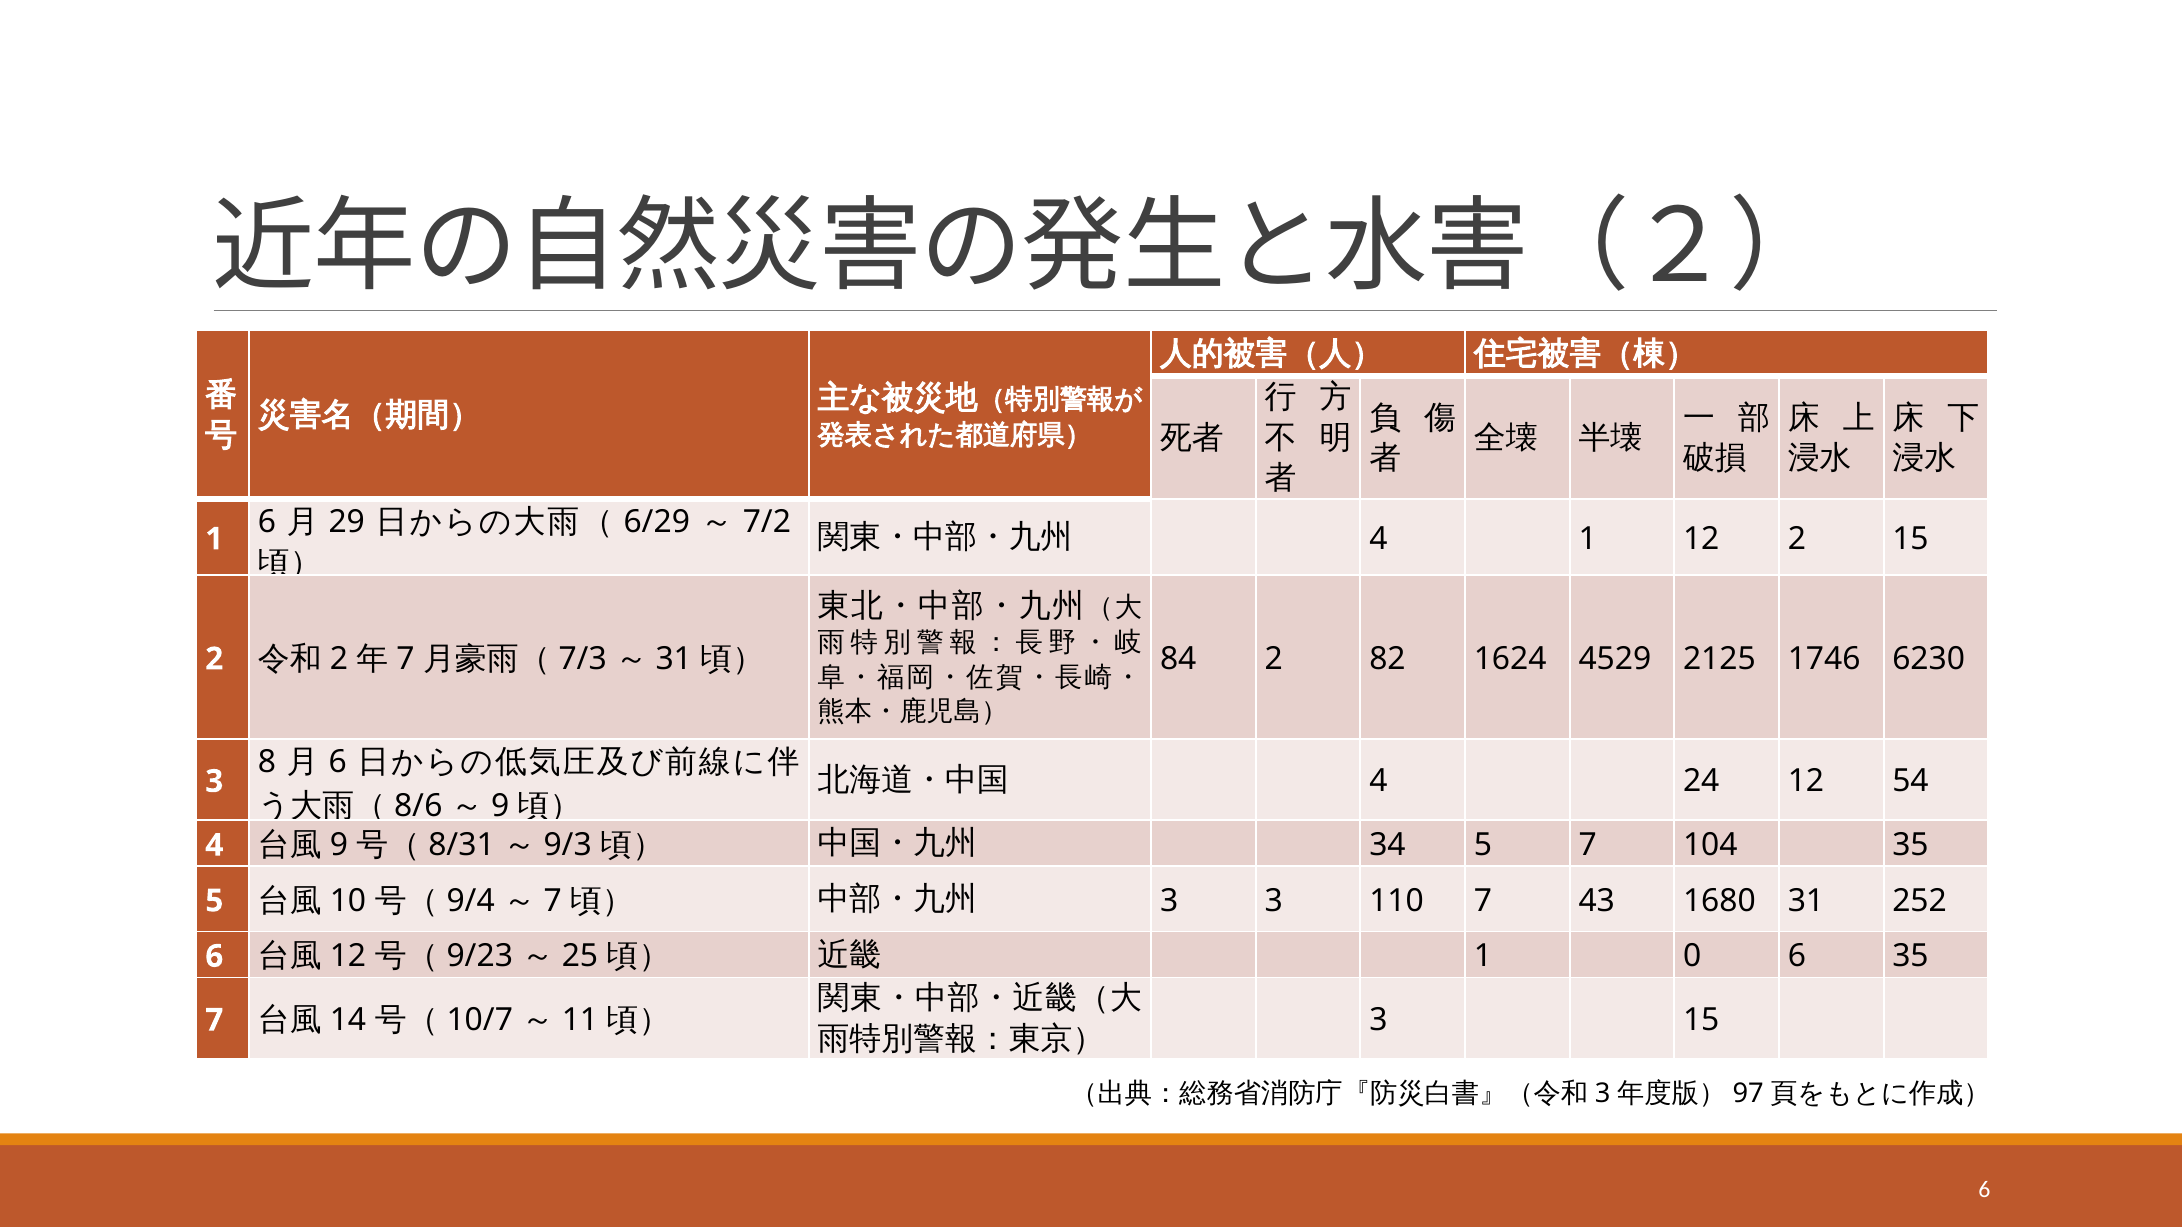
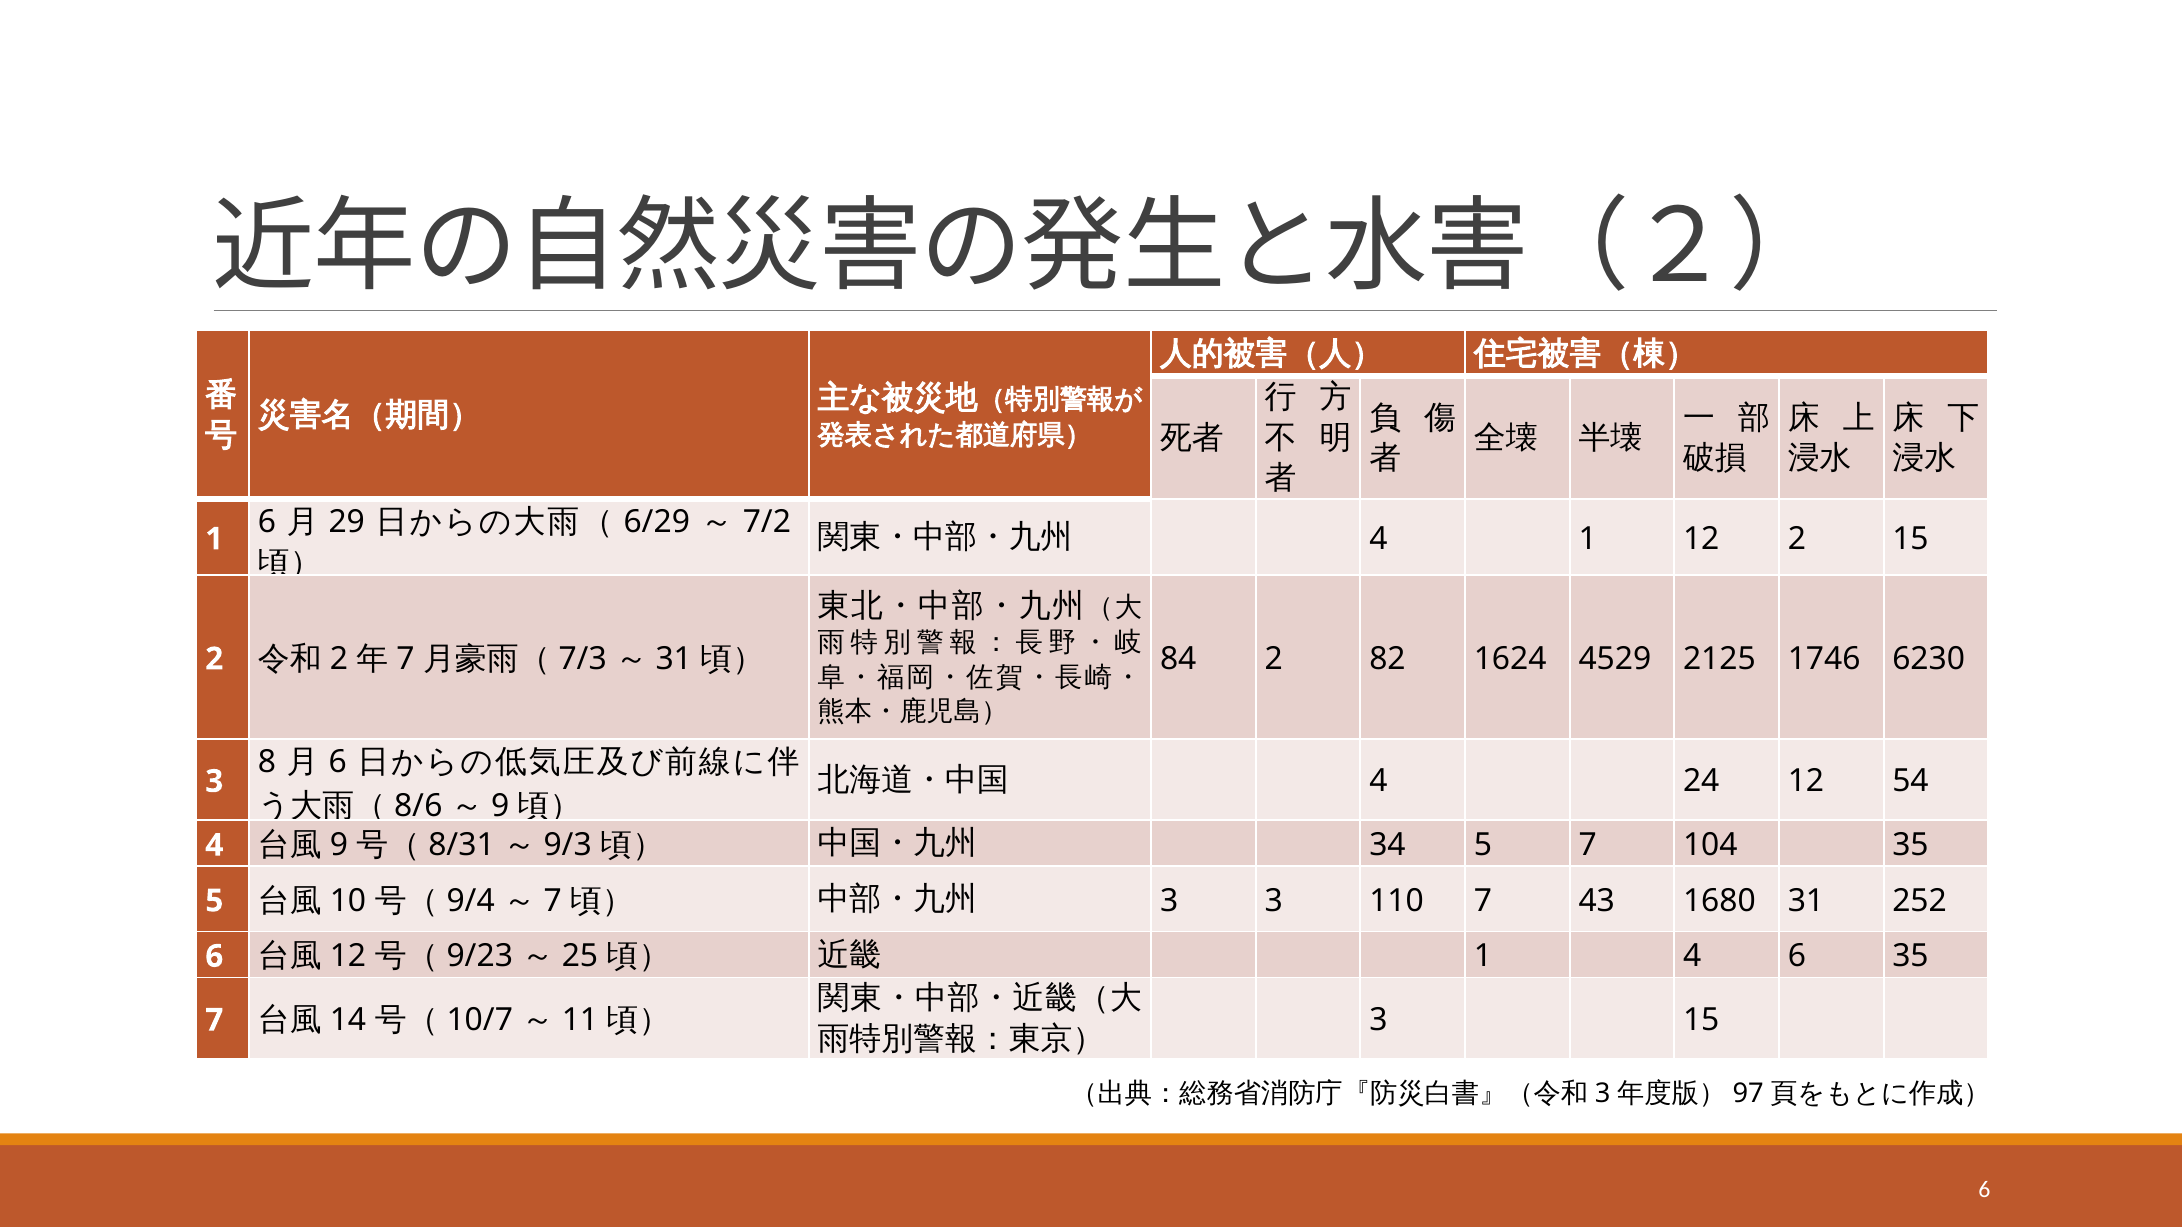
1 0: 0 -> 4
